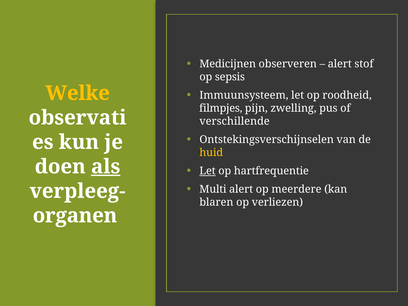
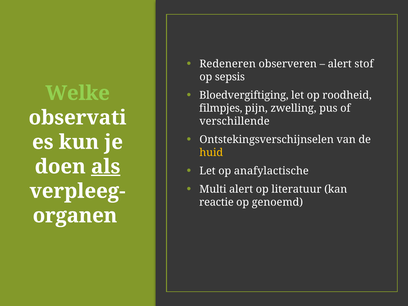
Medicijnen: Medicijnen -> Redeneren
Welke colour: yellow -> light green
Immuunsysteem: Immuunsysteem -> Bloedvergiftiging
Let at (208, 171) underline: present -> none
hartfrequentie: hartfrequentie -> anafylactische
meerdere: meerdere -> literatuur
blaren: blaren -> reactie
verliezen: verliezen -> genoemd
